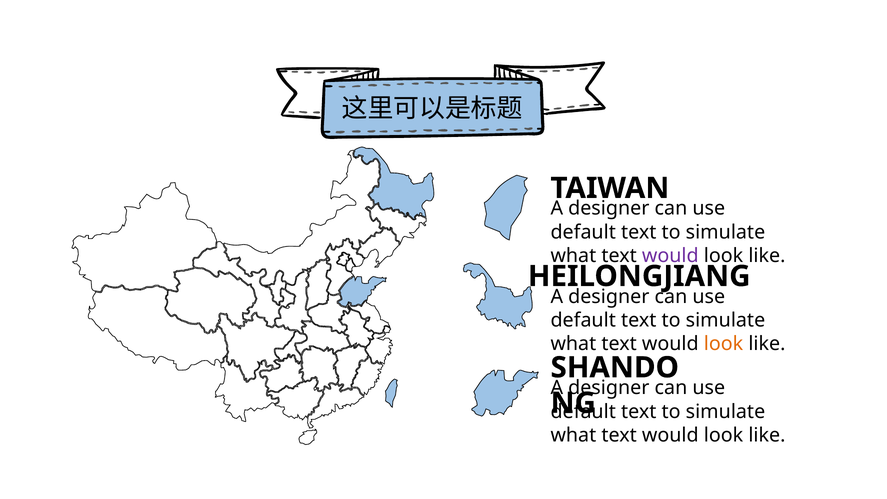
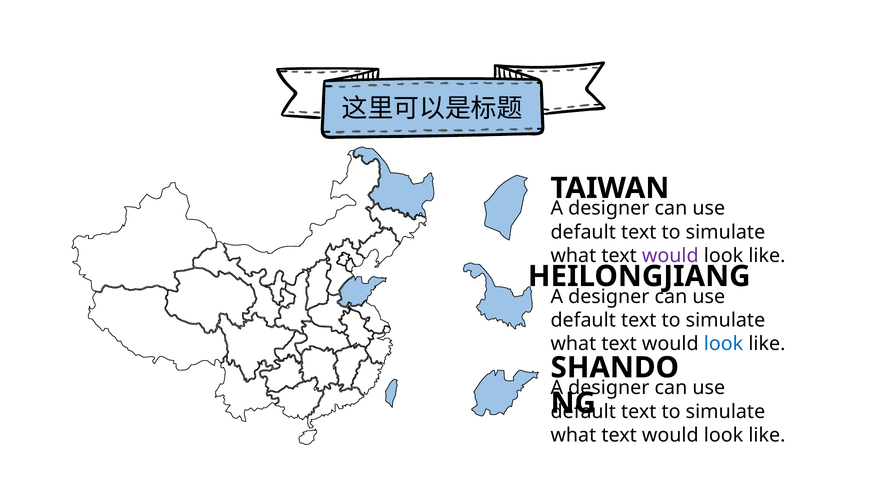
look at (724, 344) colour: orange -> blue
